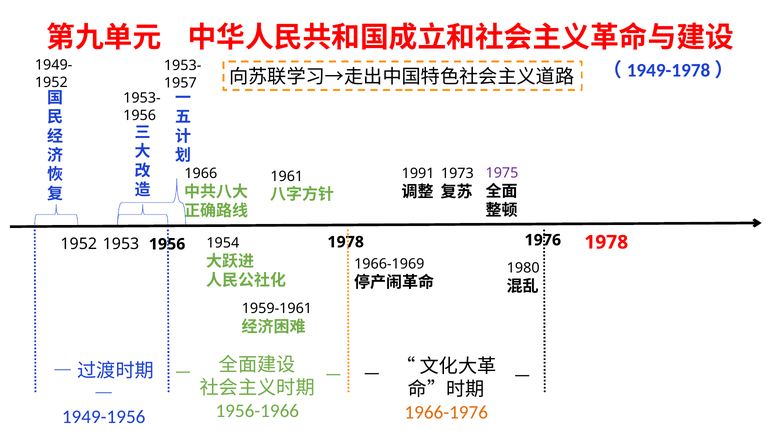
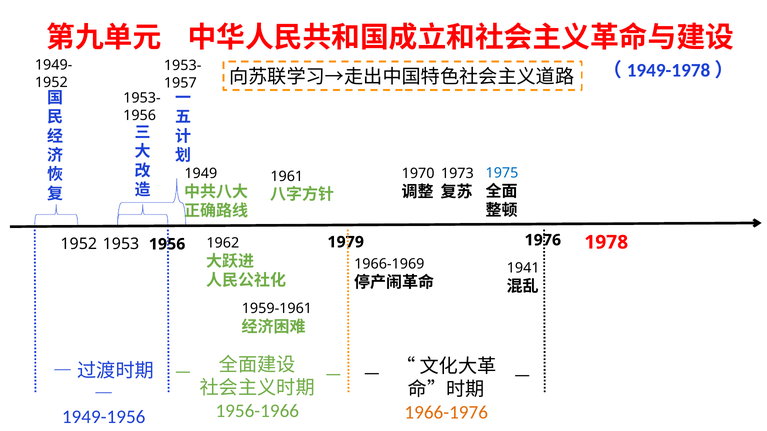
1975 colour: purple -> blue
1966: 1966 -> 1949
1991: 1991 -> 1970
1954: 1954 -> 1962
1956 1978: 1978 -> 1979
1980: 1980 -> 1941
